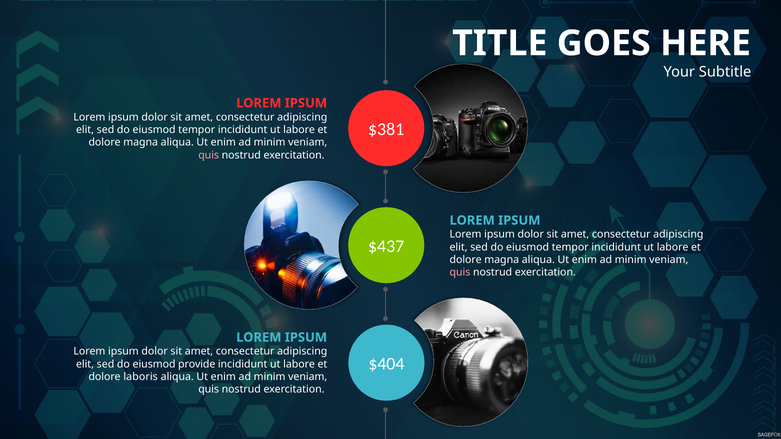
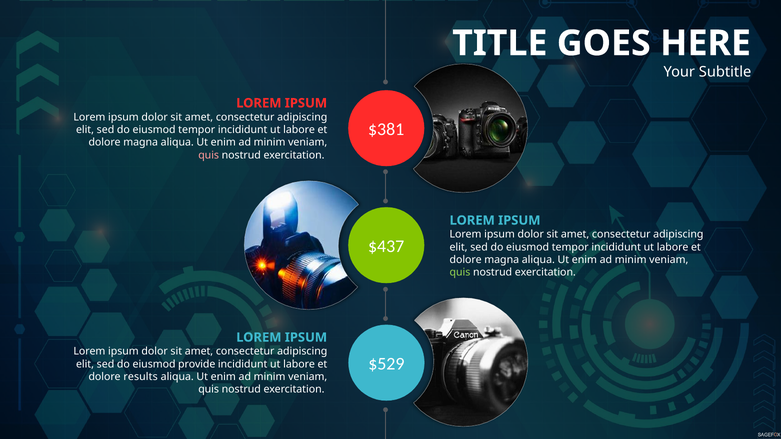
quis at (460, 273) colour: pink -> light green
$404: $404 -> $529
laboris: laboris -> results
